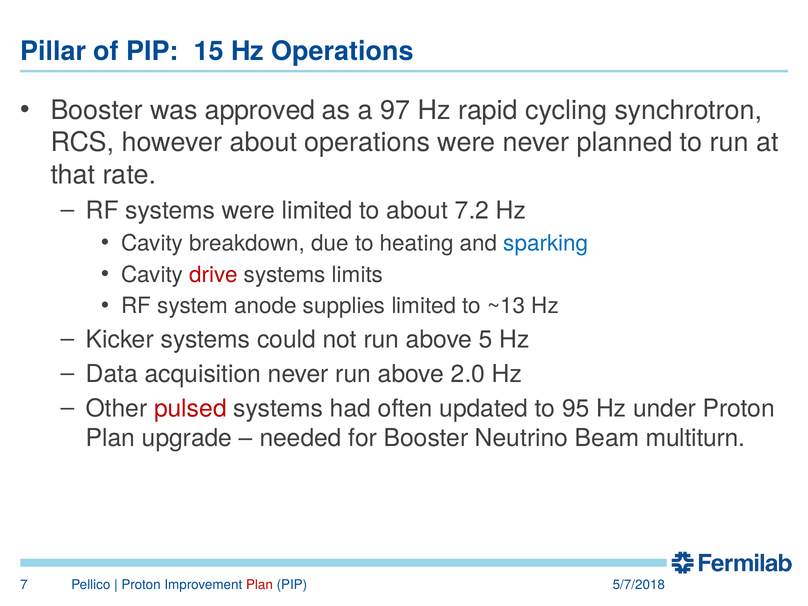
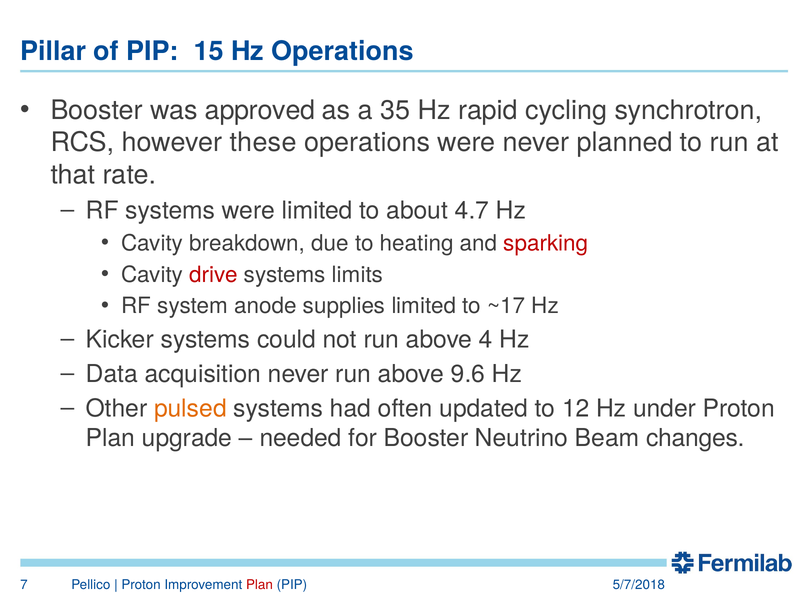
97: 97 -> 35
however about: about -> these
7.2: 7.2 -> 4.7
sparking colour: blue -> red
~13: ~13 -> ~17
5: 5 -> 4
2.0: 2.0 -> 9.6
pulsed colour: red -> orange
95: 95 -> 12
multiturn: multiturn -> changes
